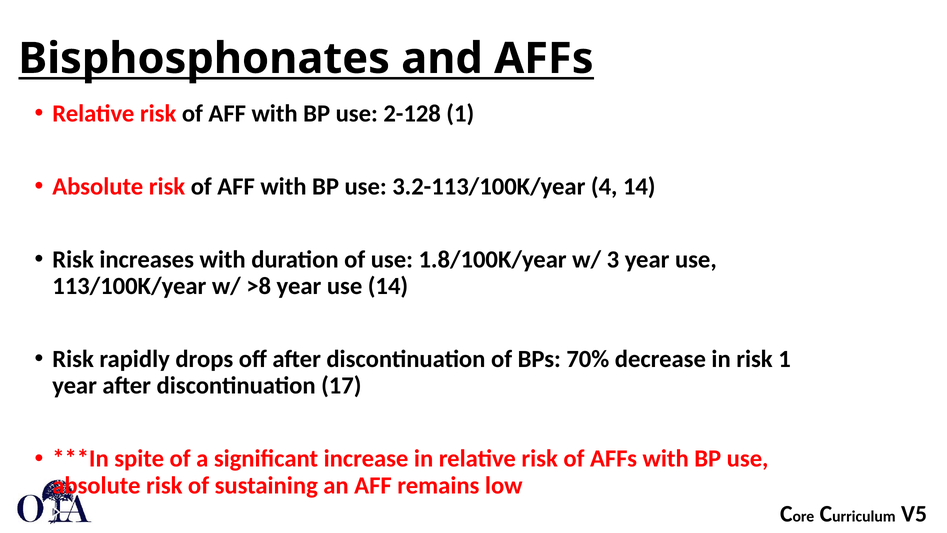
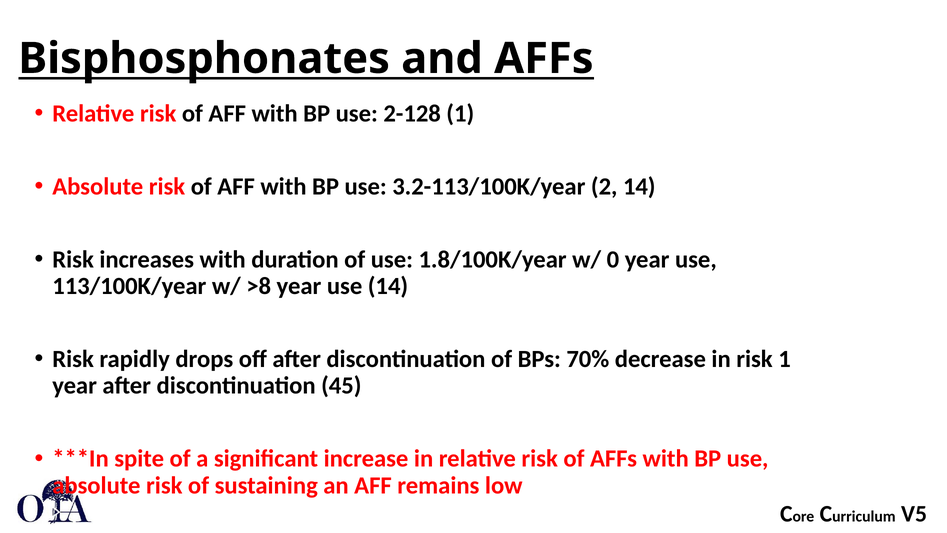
4: 4 -> 2
3: 3 -> 0
17: 17 -> 45
